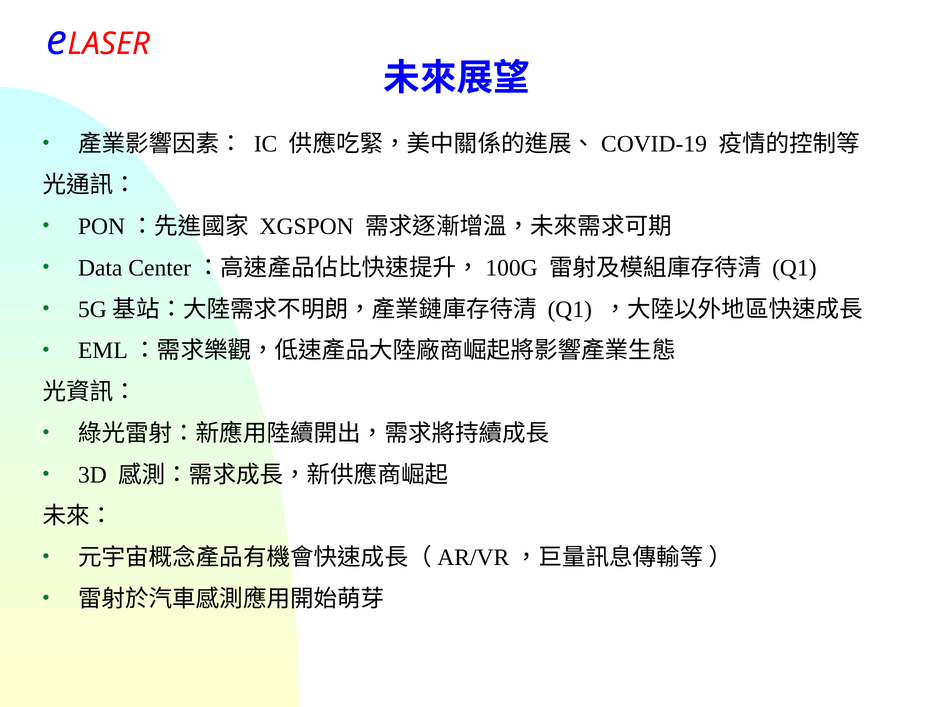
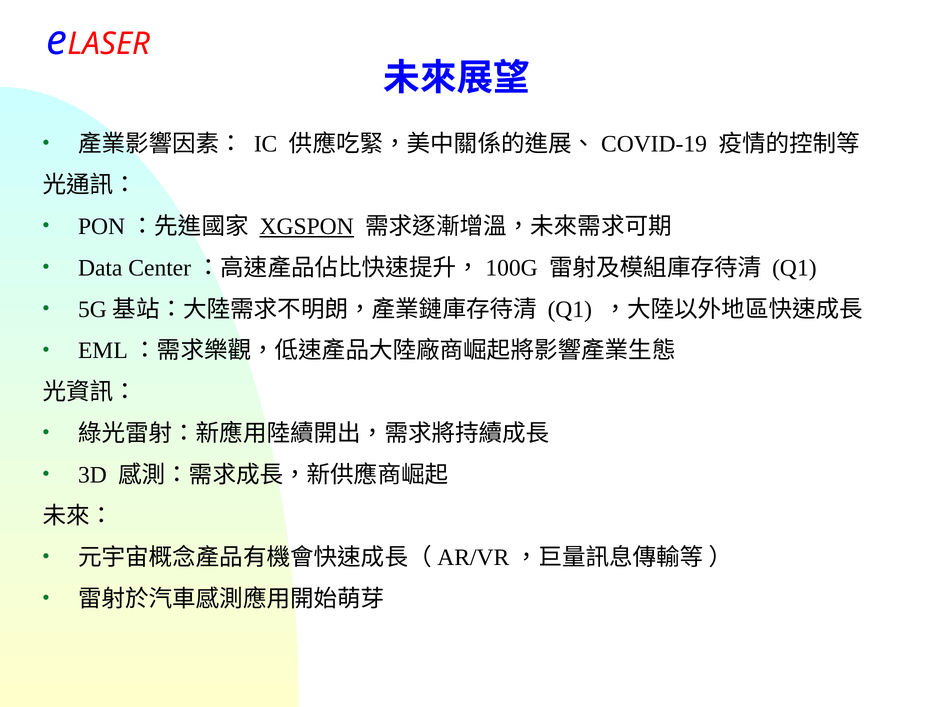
XGSPON underline: none -> present
